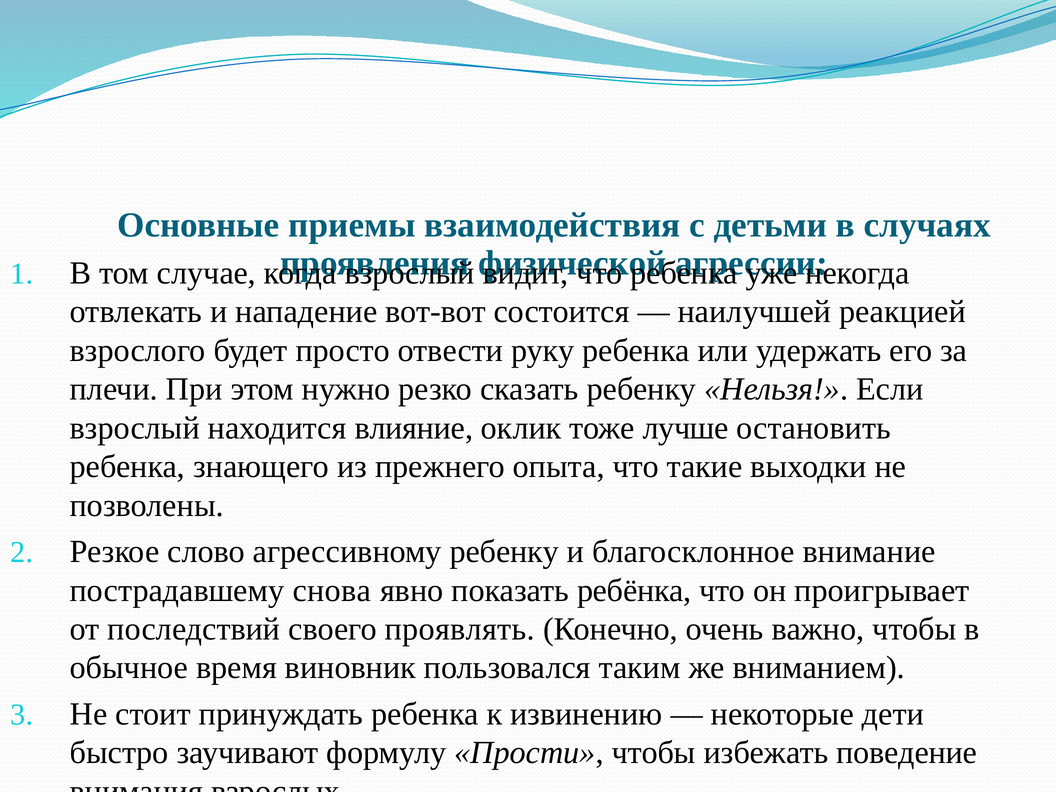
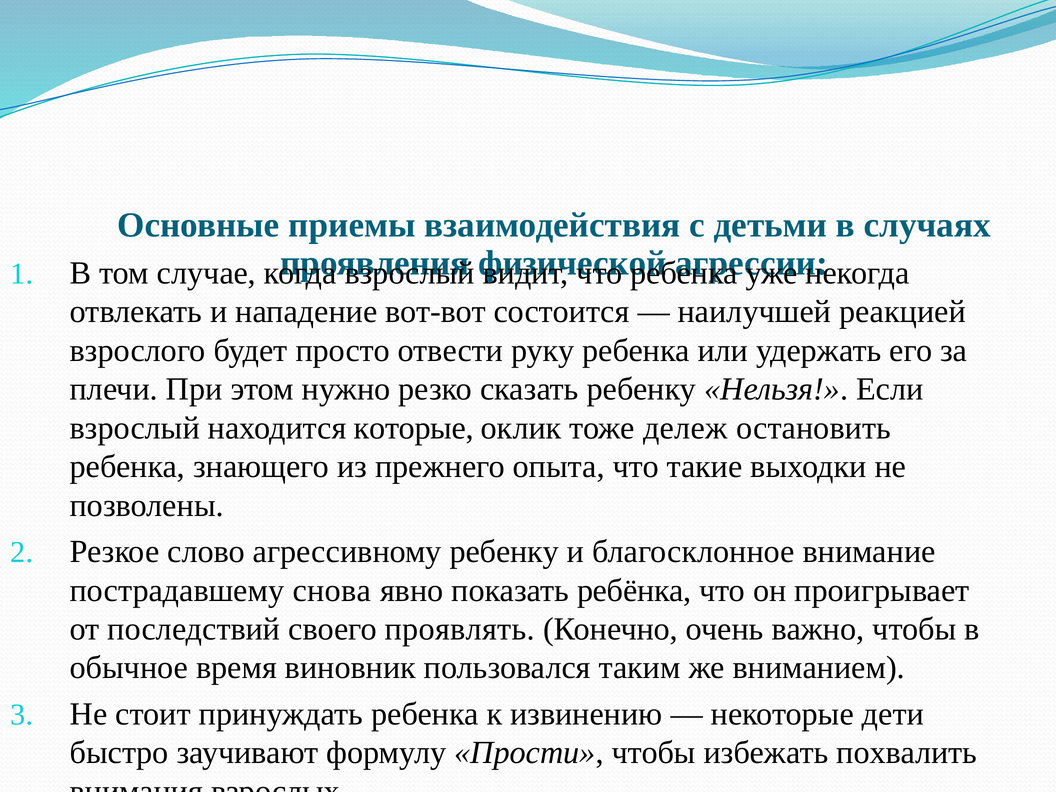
влияние: влияние -> которые
лучше: лучше -> дележ
поведение: поведение -> похвалить
